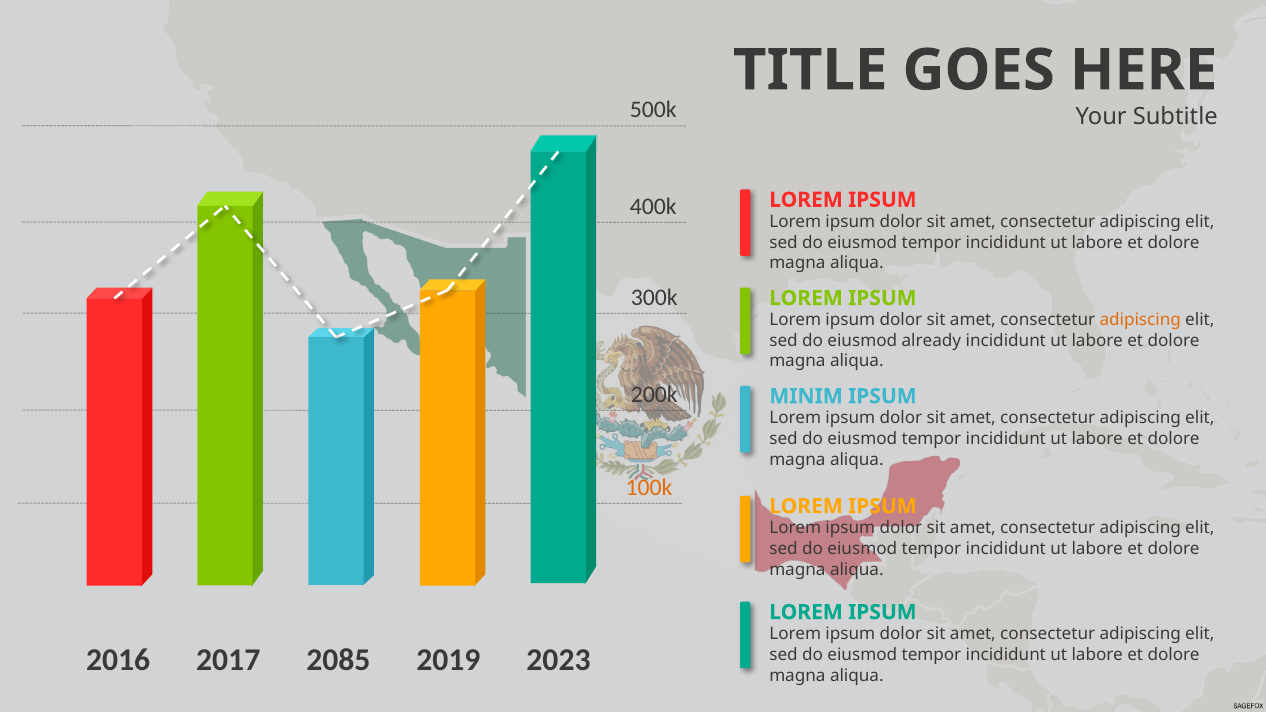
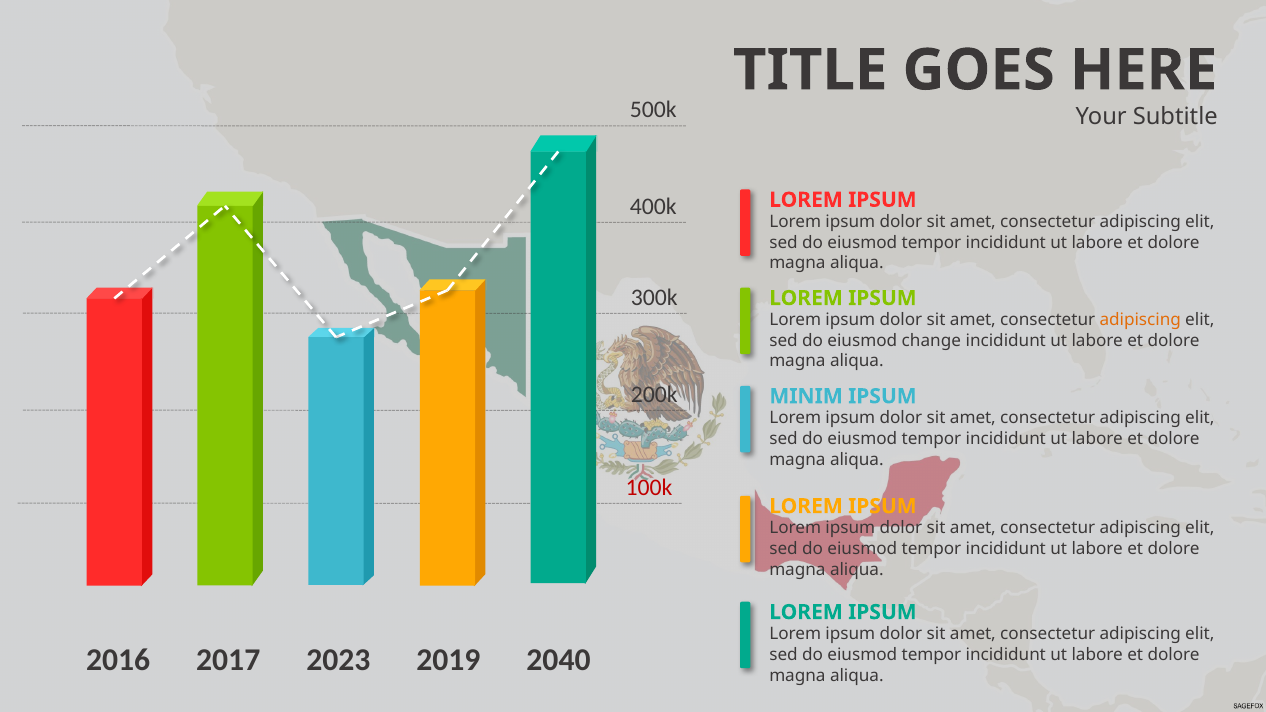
already: already -> change
100k colour: orange -> red
2085: 2085 -> 2023
2023: 2023 -> 2040
